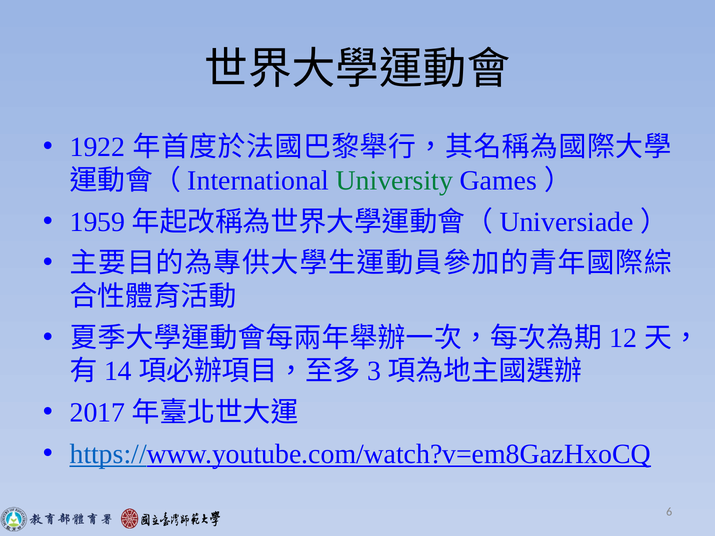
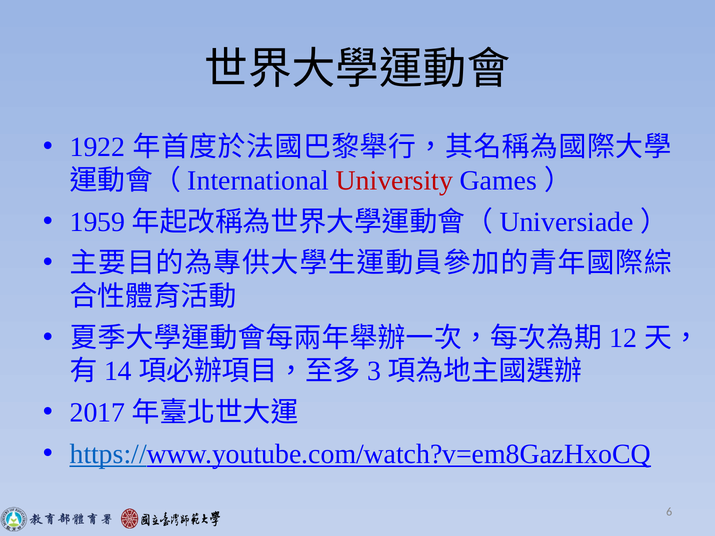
University colour: green -> red
